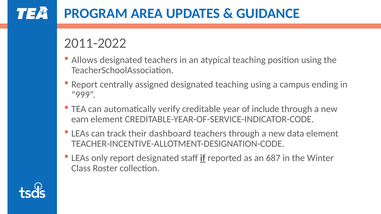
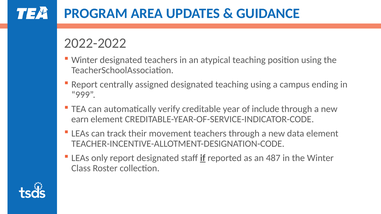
2011-2022: 2011-2022 -> 2022-2022
Allows at (84, 60): Allows -> Winter
dashboard: dashboard -> movement
687: 687 -> 487
